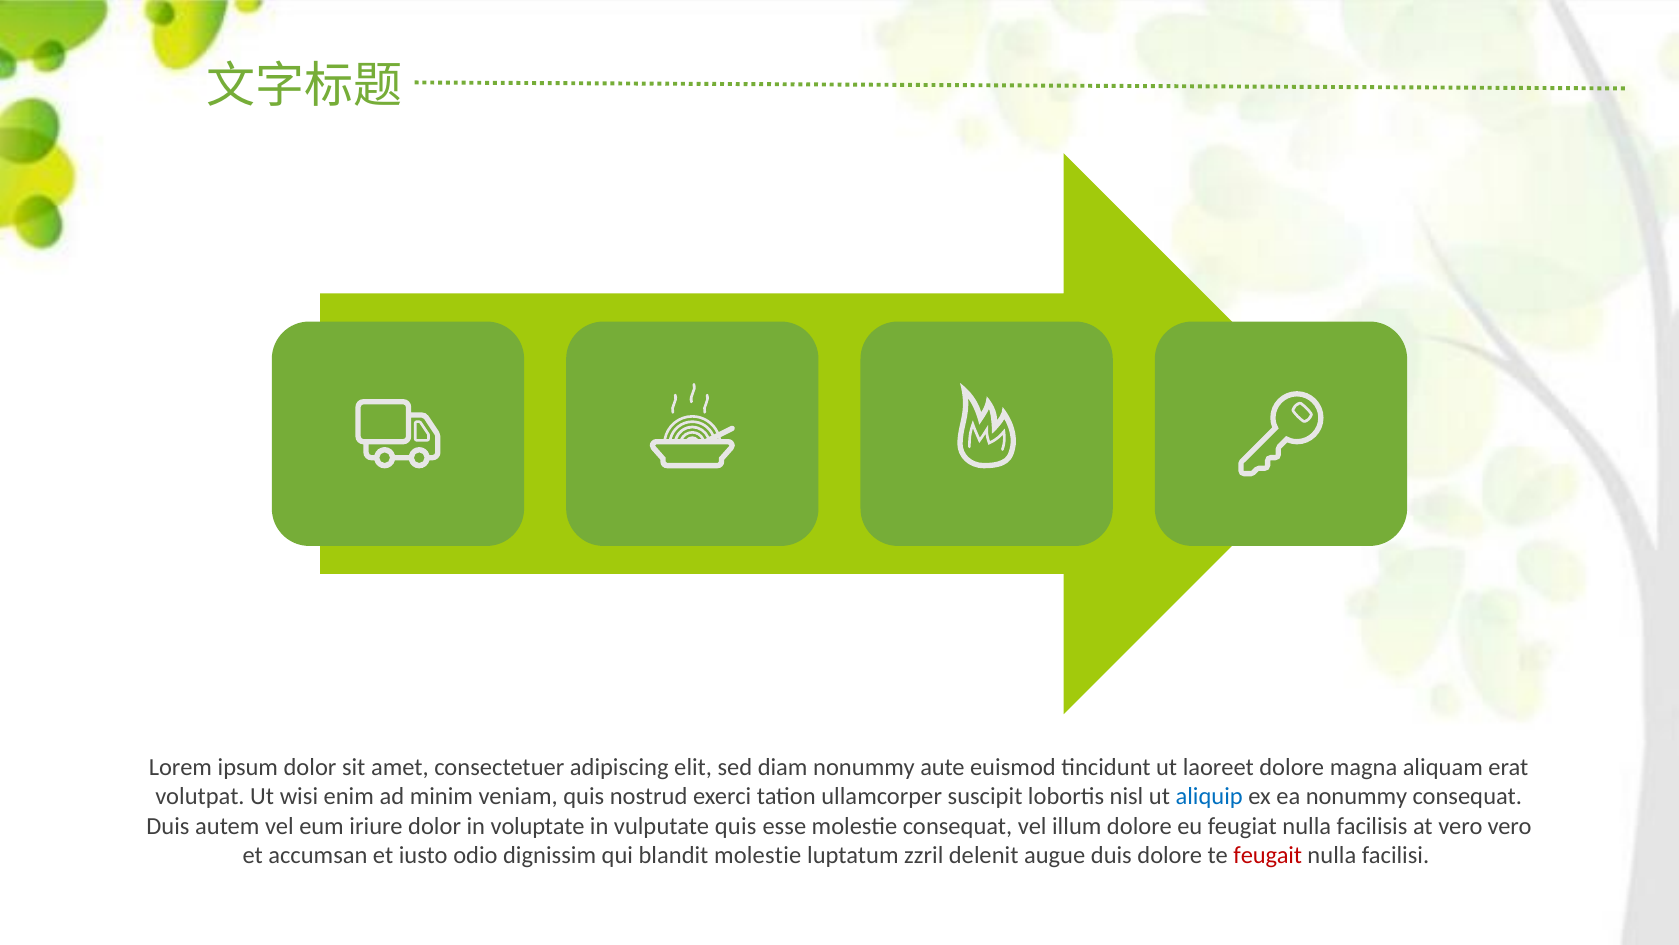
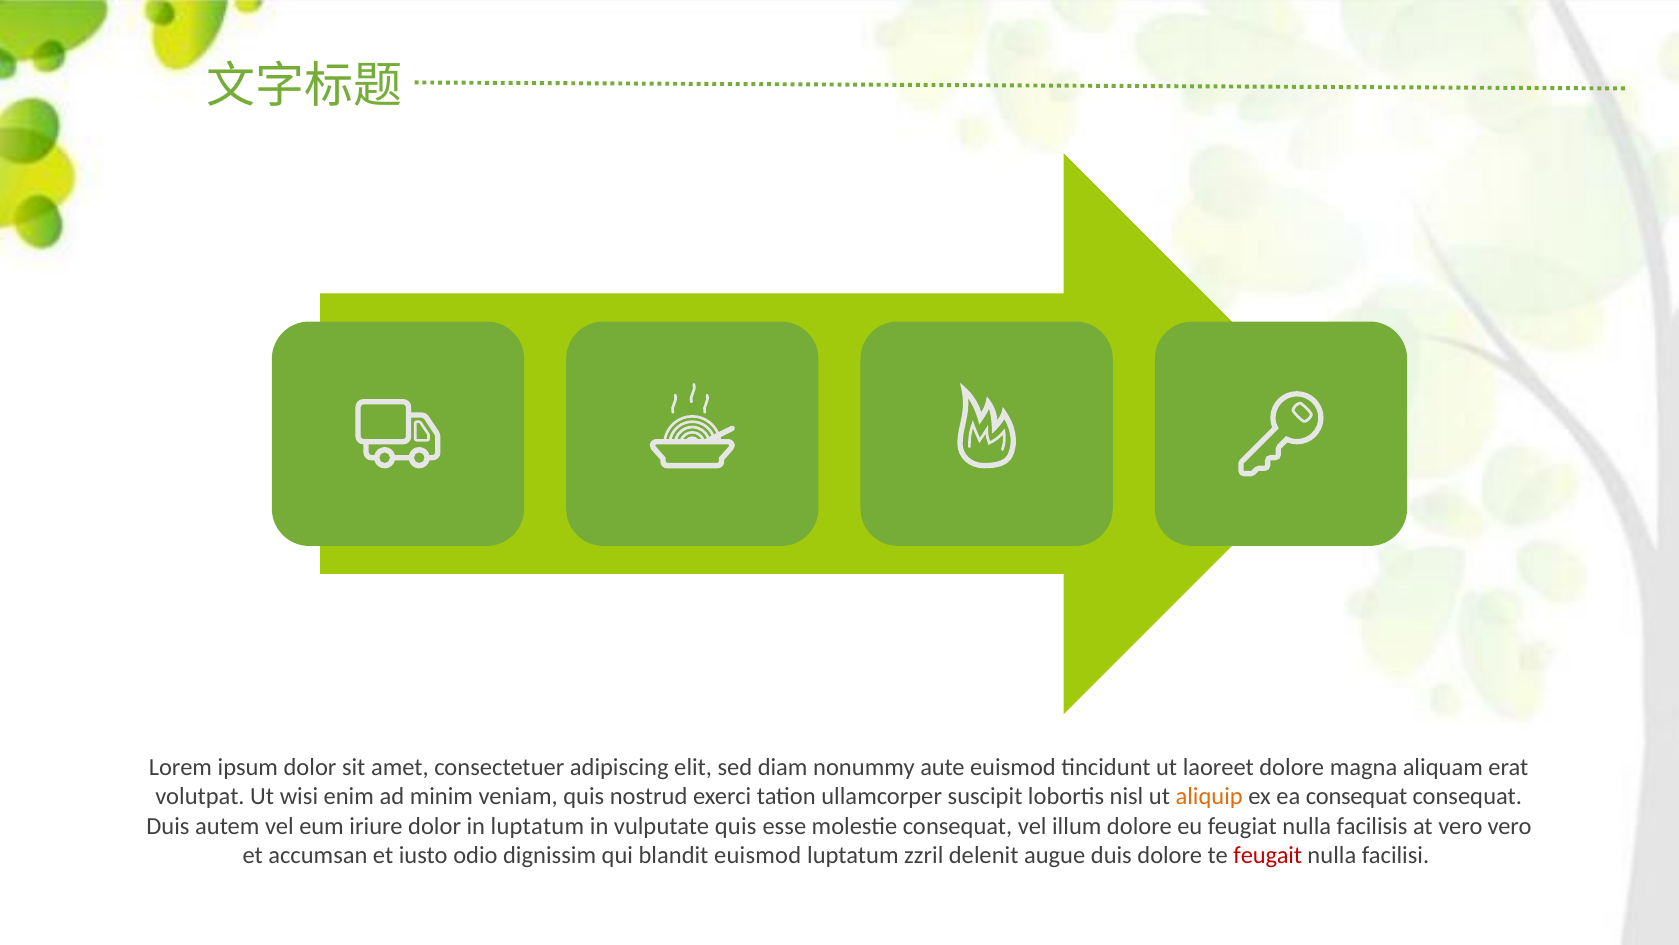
aliquip colour: blue -> orange
ea nonummy: nonummy -> consequat
in voluptate: voluptate -> luptatum
blandit molestie: molestie -> euismod
